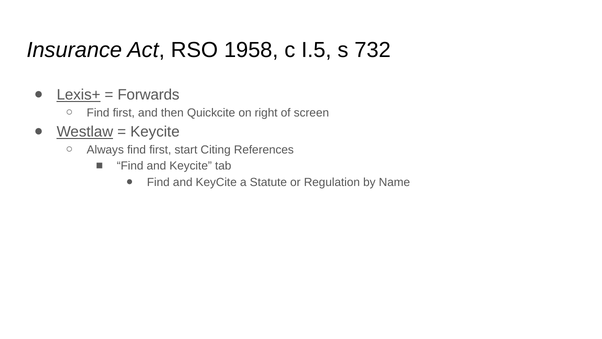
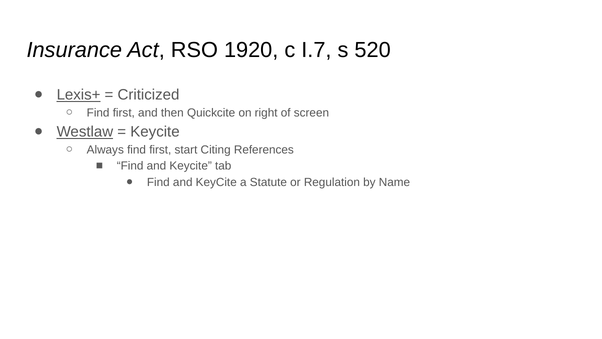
1958: 1958 -> 1920
I.5: I.5 -> I.7
732: 732 -> 520
Forwards: Forwards -> Criticized
